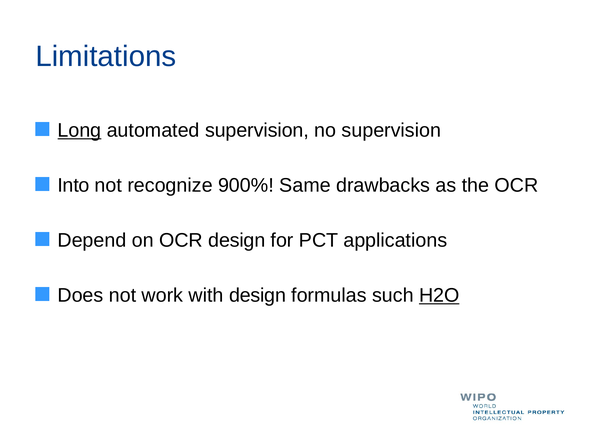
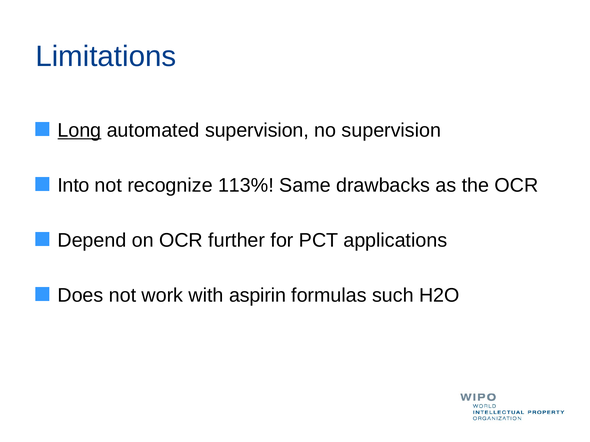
900%: 900% -> 113%
OCR design: design -> further
with design: design -> aspirin
H2O underline: present -> none
